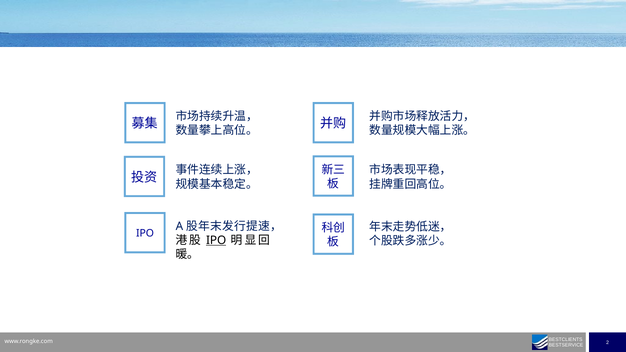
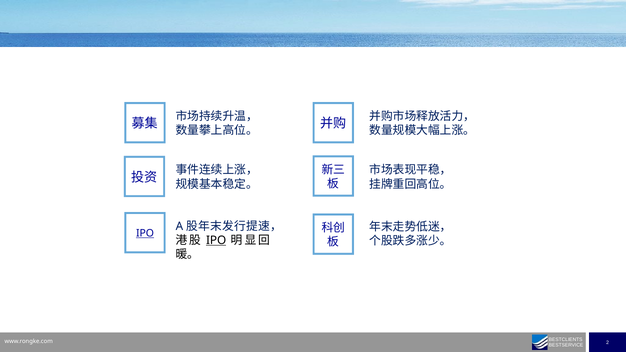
IPO at (145, 233) underline: none -> present
